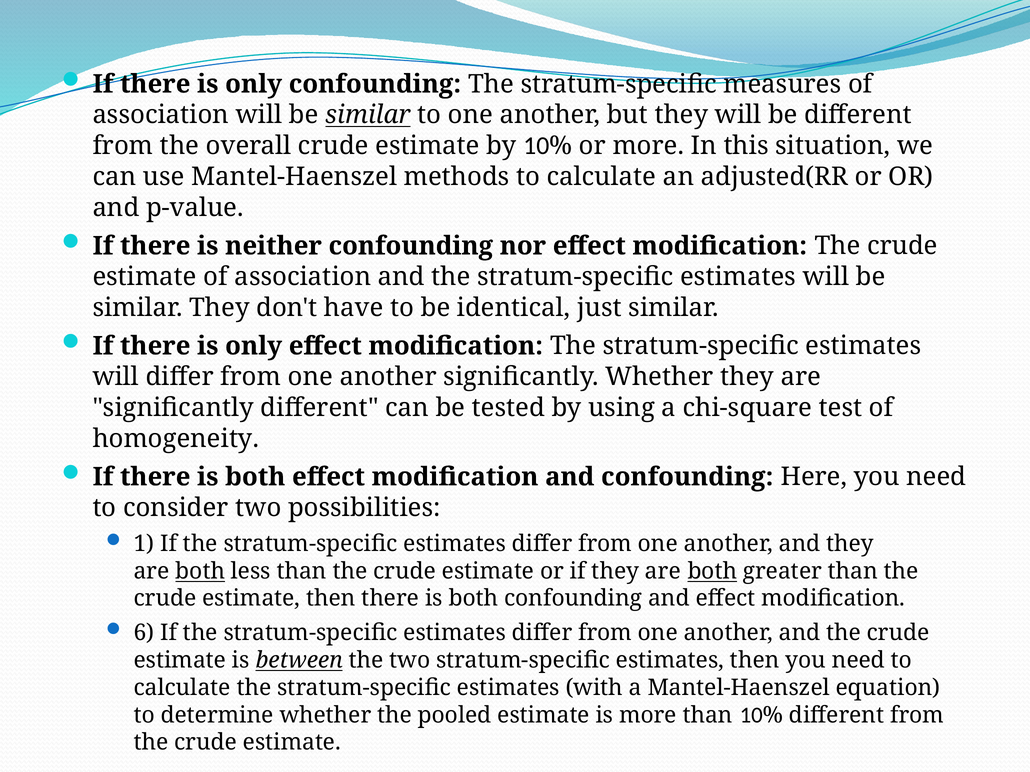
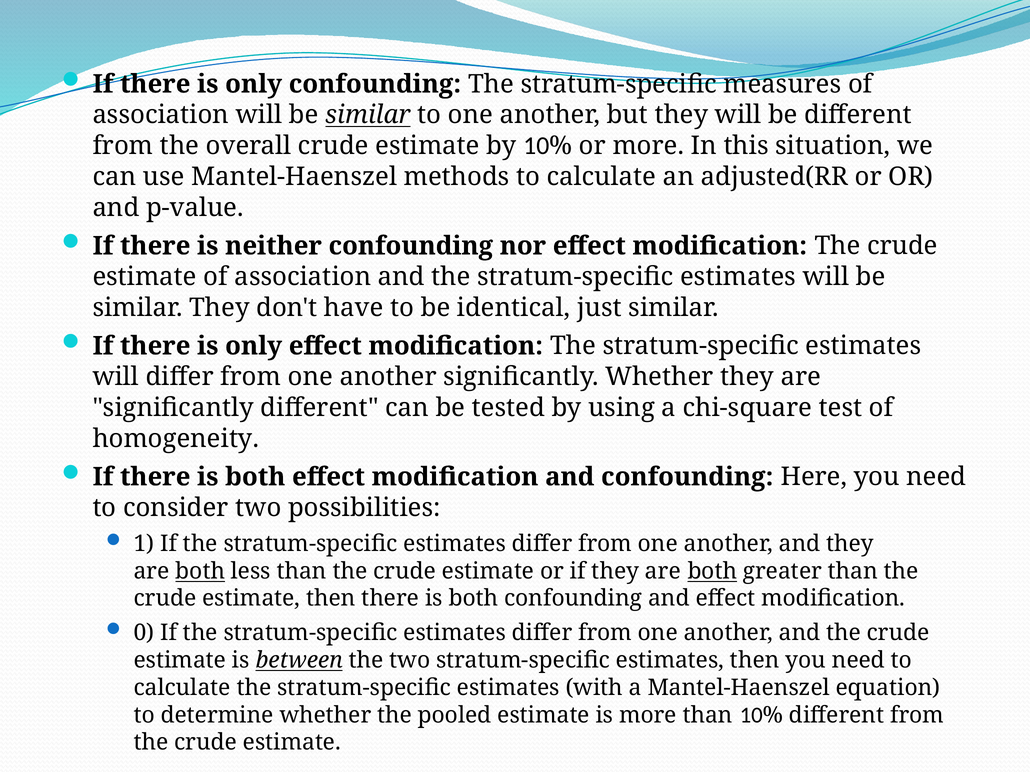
6: 6 -> 0
